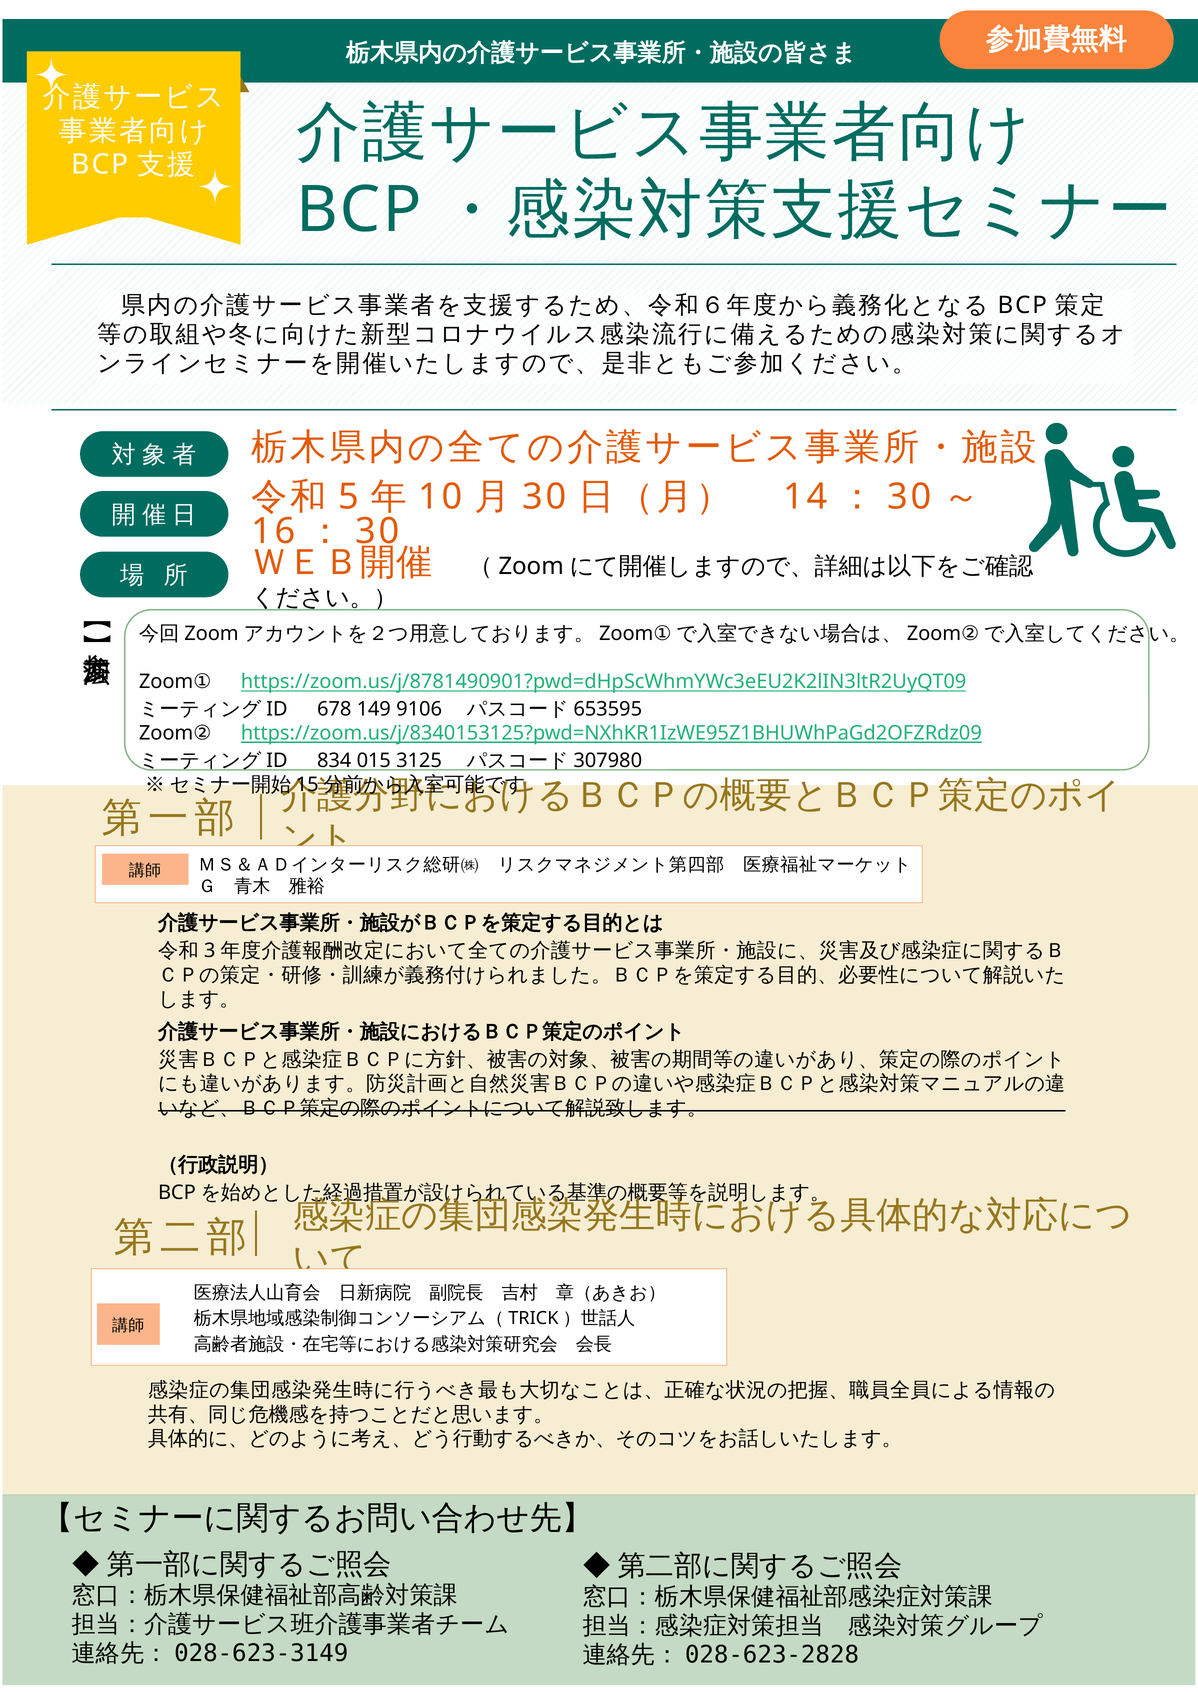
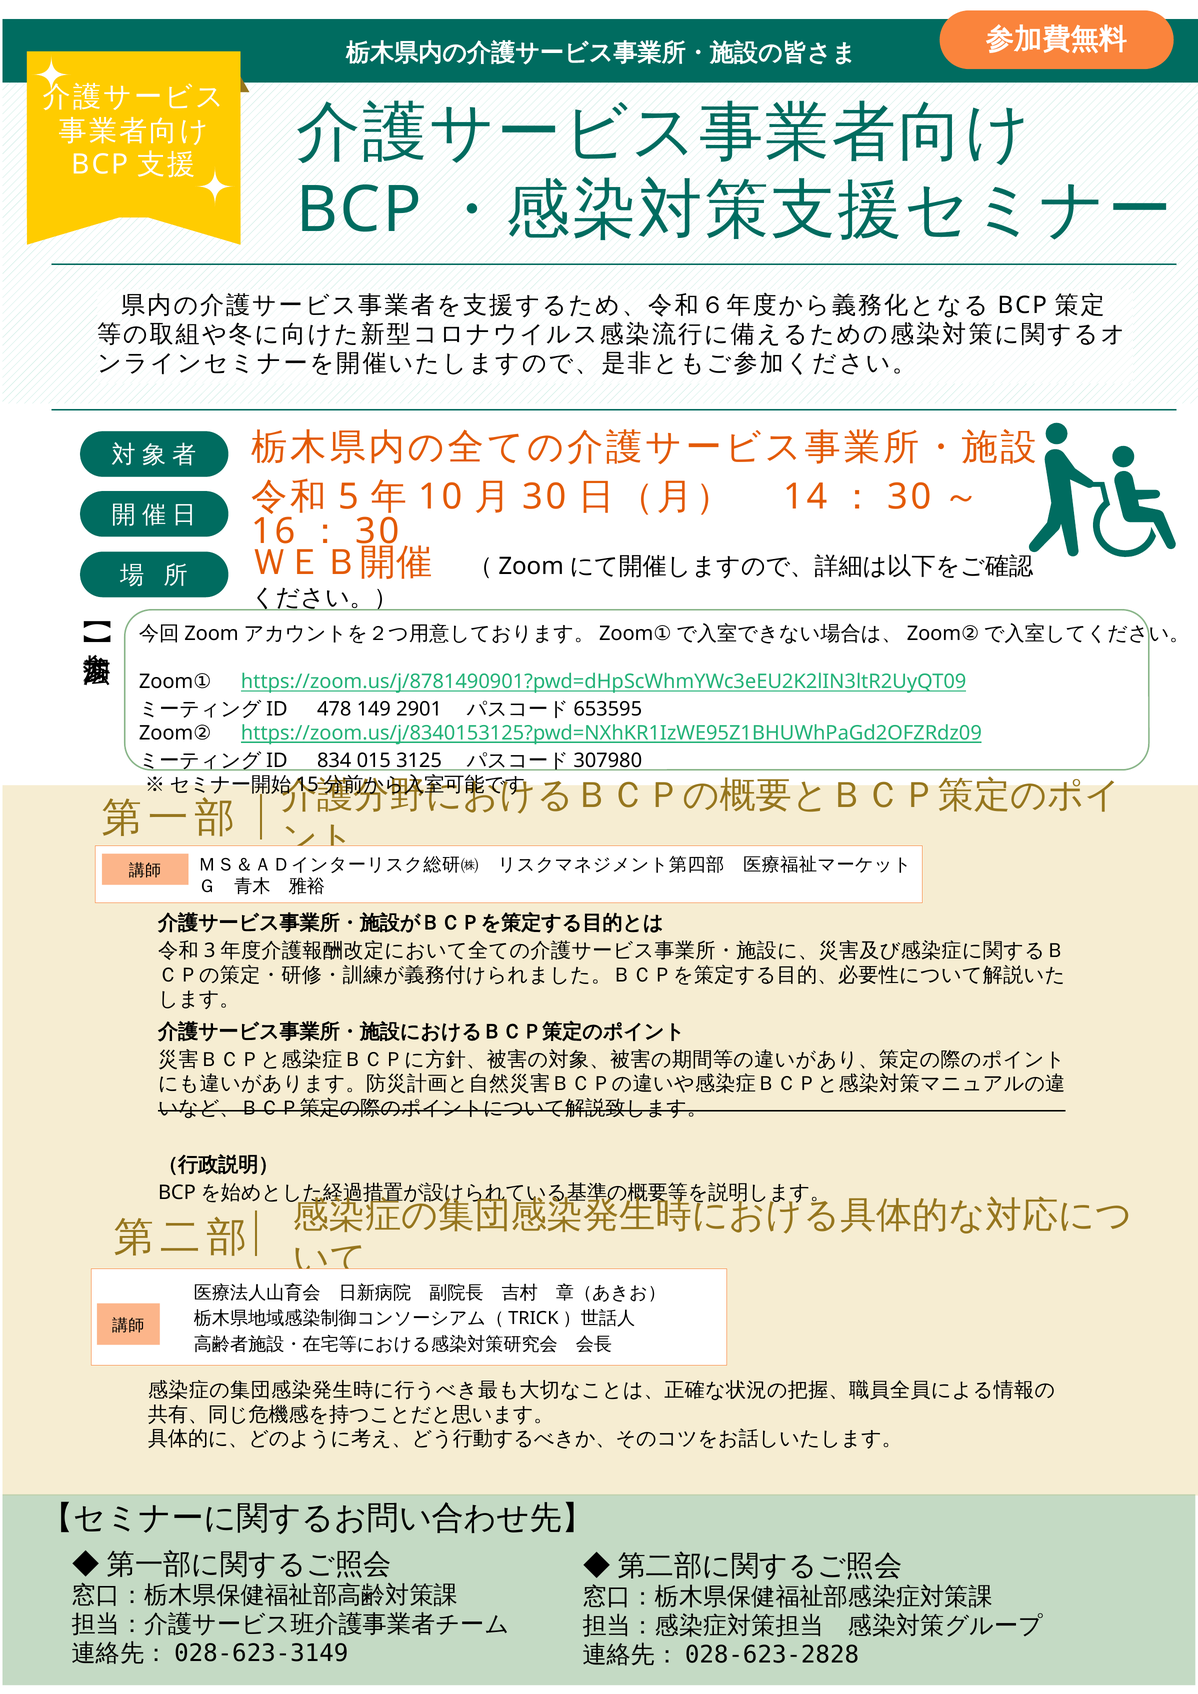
678: 678 -> 478
9106: 9106 -> 2901
